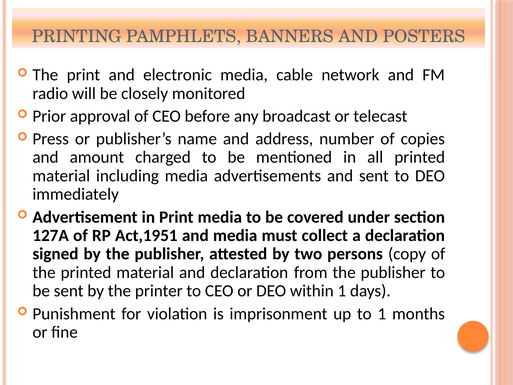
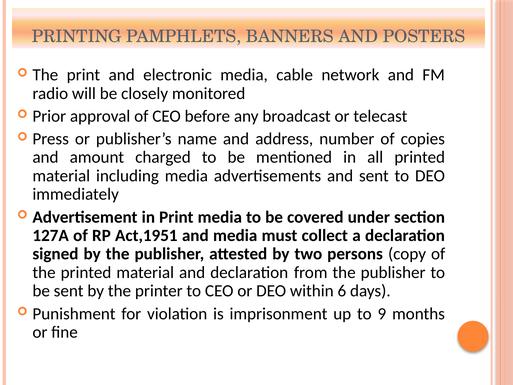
within 1: 1 -> 6
to 1: 1 -> 9
